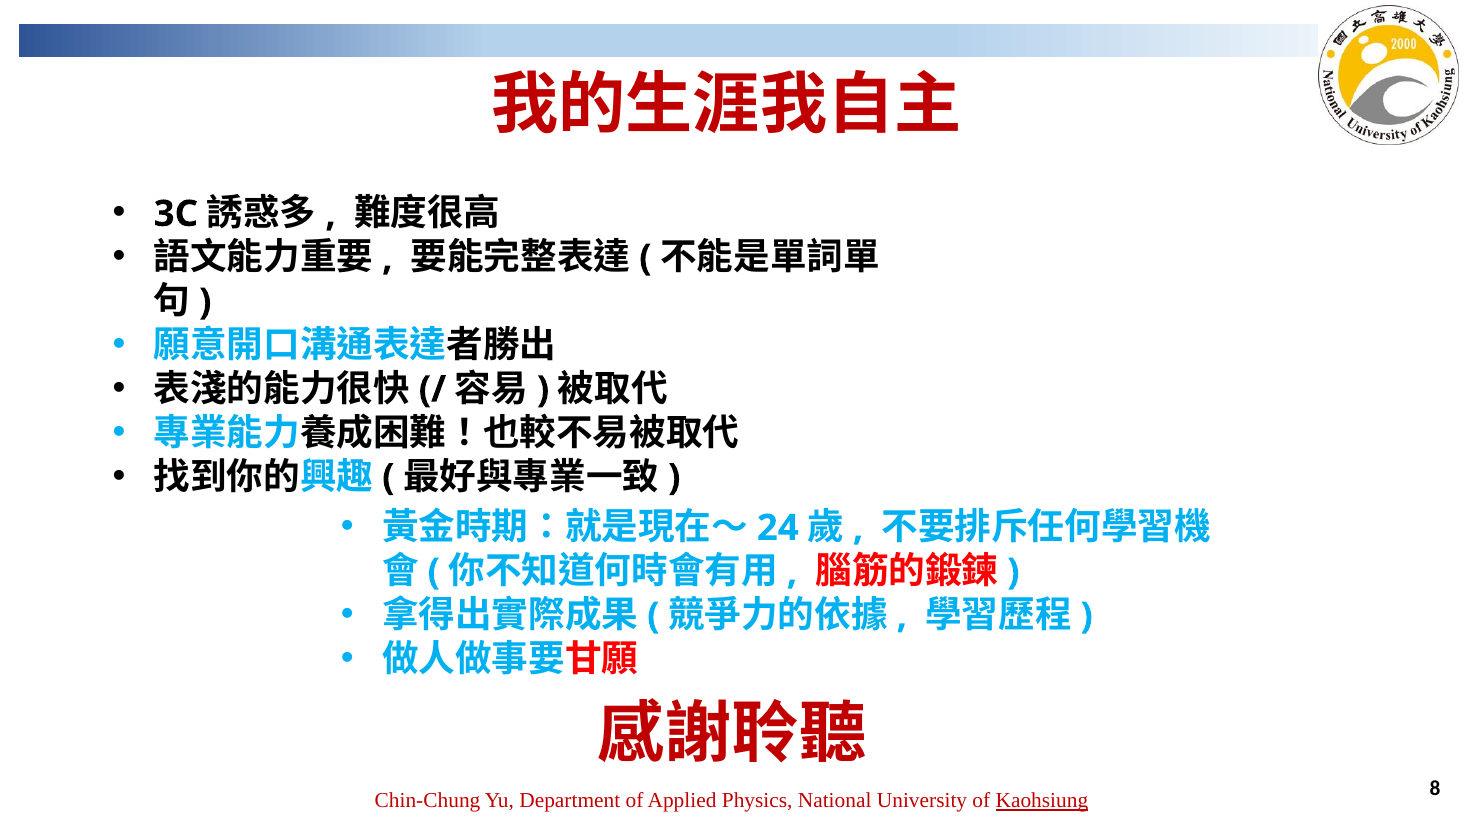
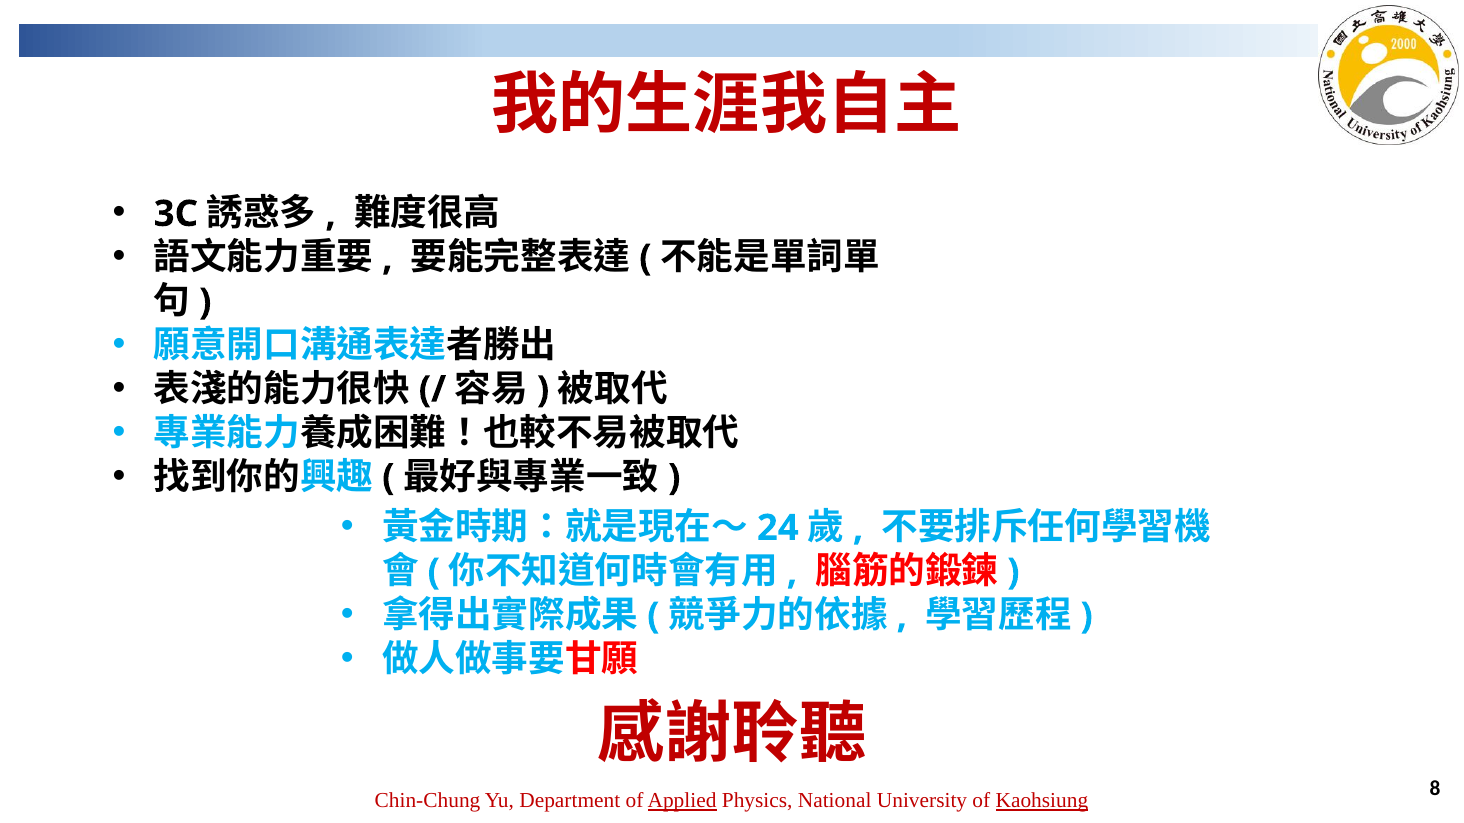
Applied underline: none -> present
